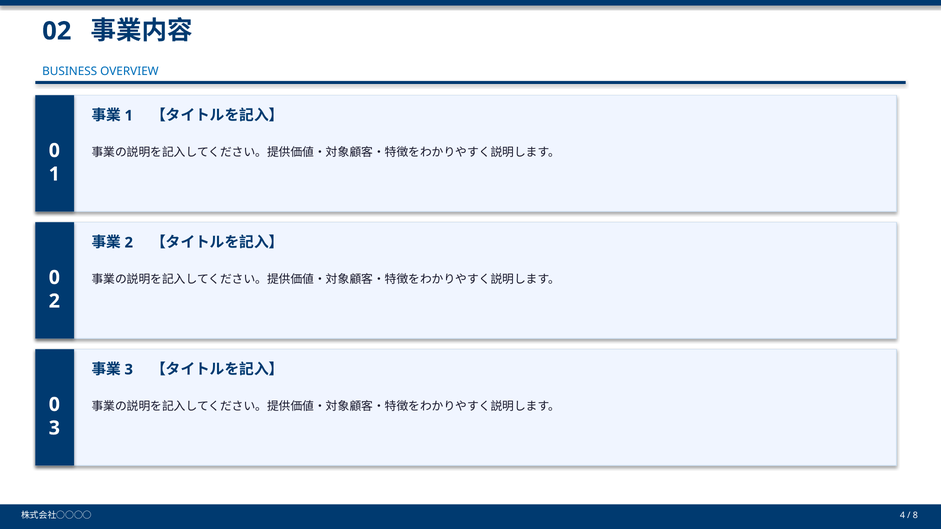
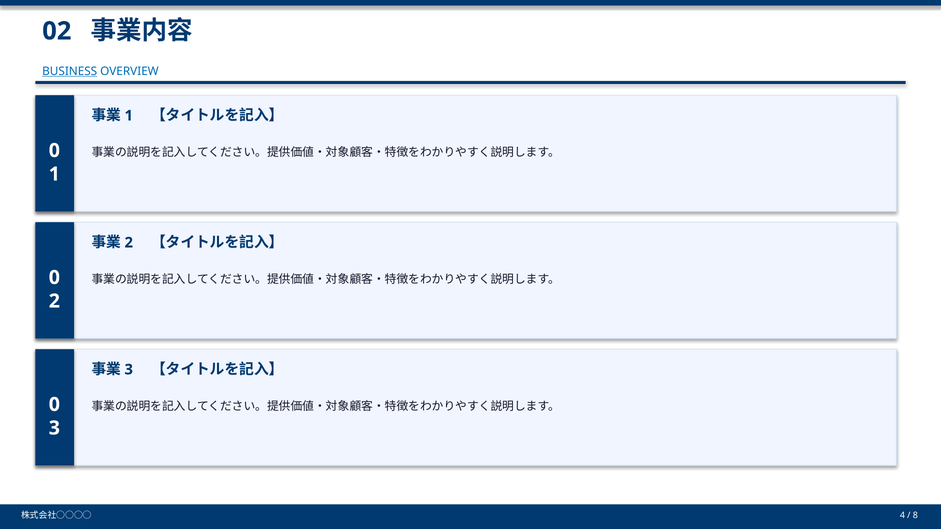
BUSINESS underline: none -> present
